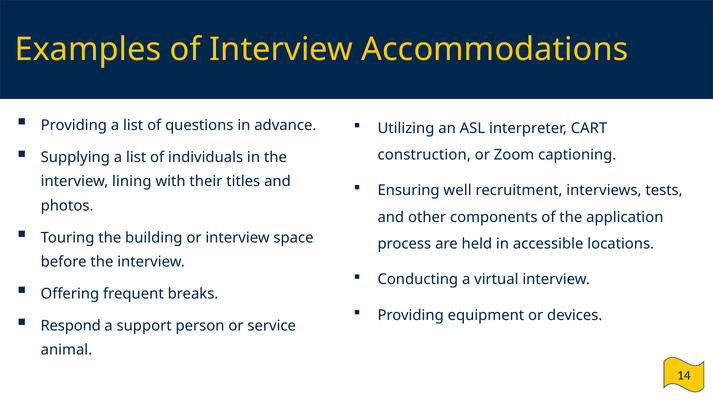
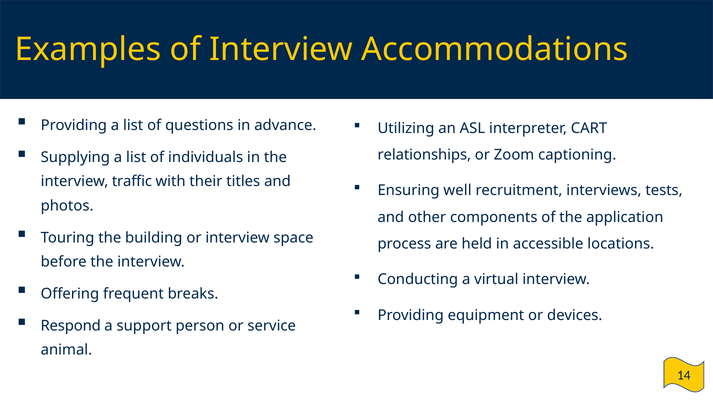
construction: construction -> relationships
lining: lining -> traffic
